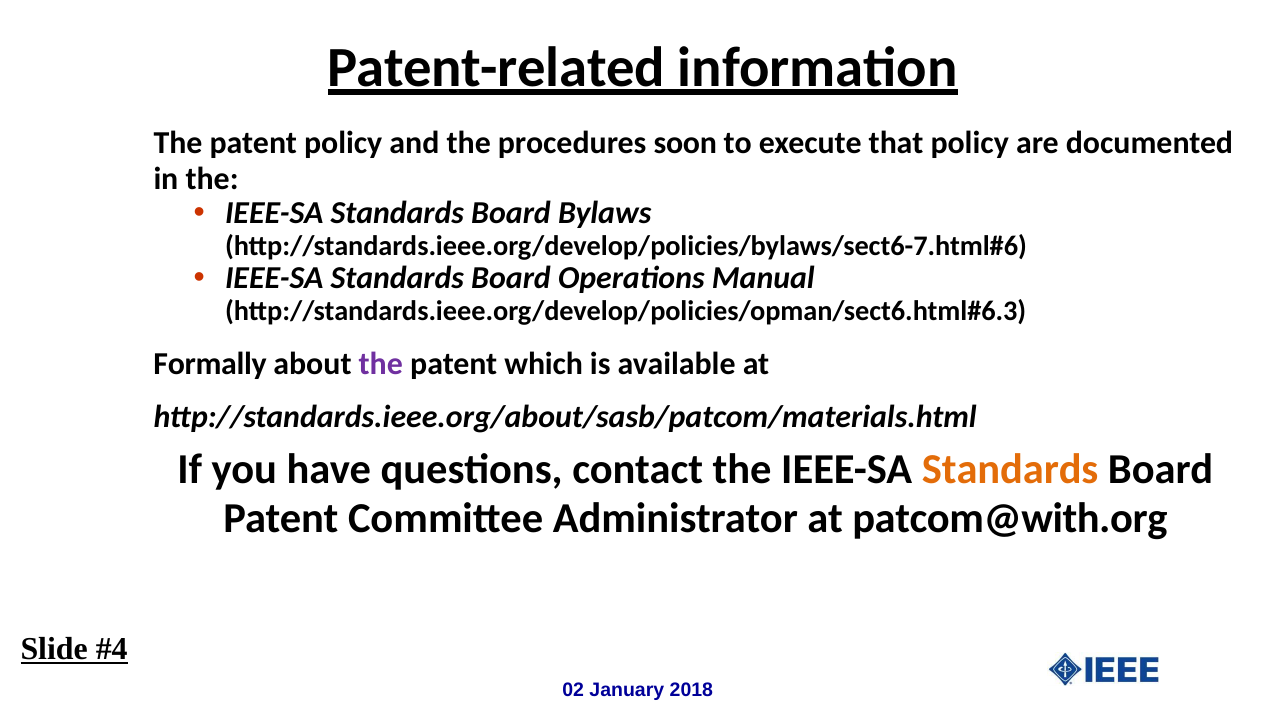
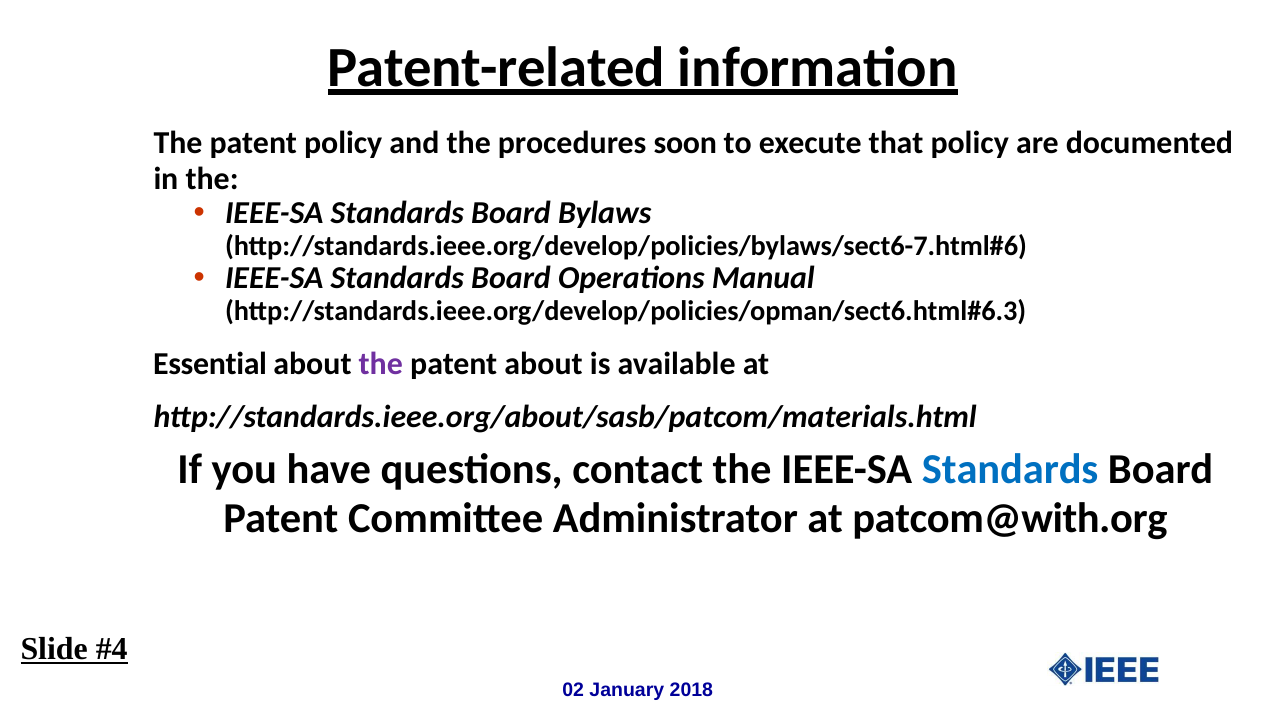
Formally: Formally -> Essential
patent which: which -> about
Standards at (1010, 469) colour: orange -> blue
